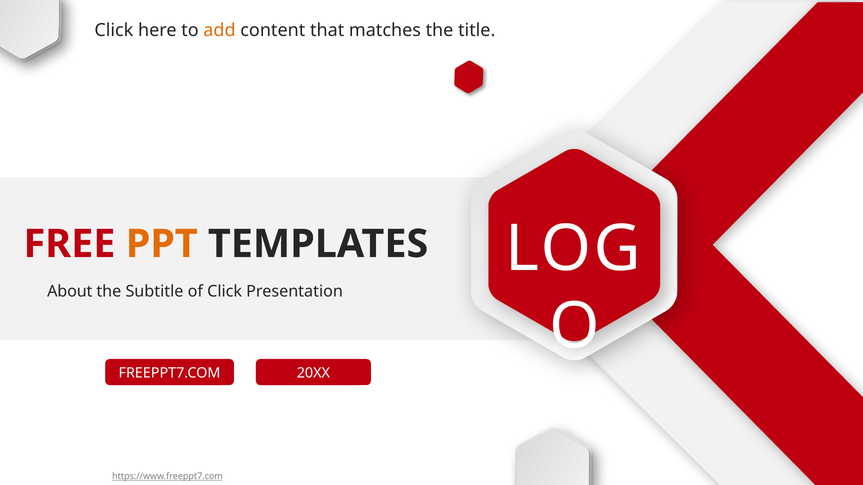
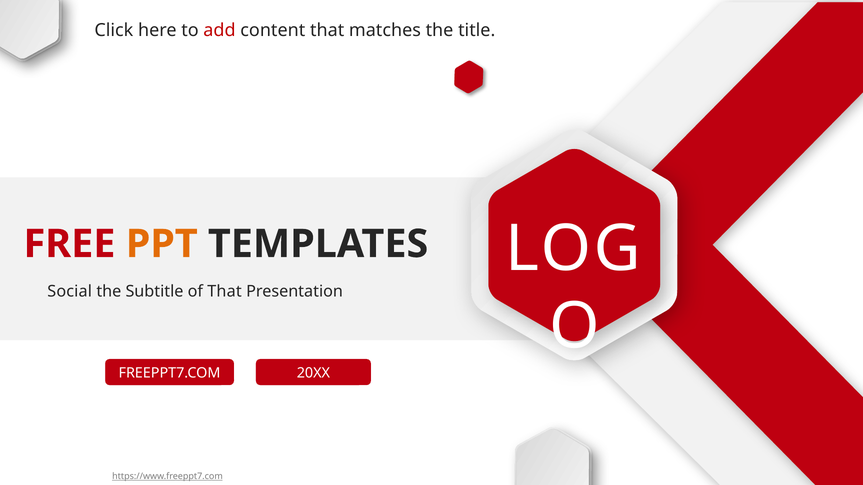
add colour: orange -> red
About: About -> Social
of Click: Click -> That
